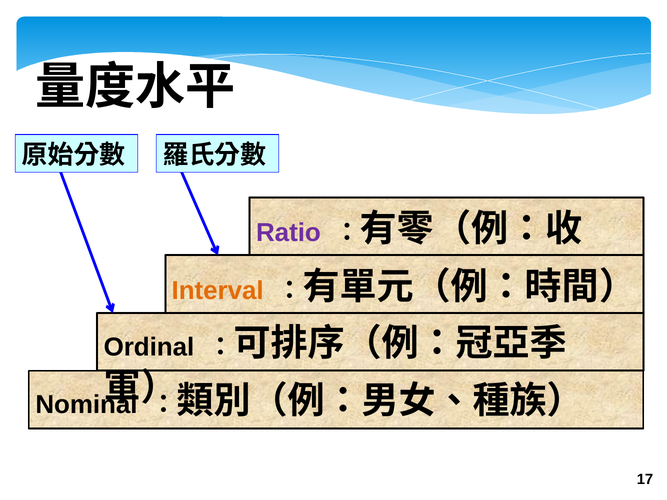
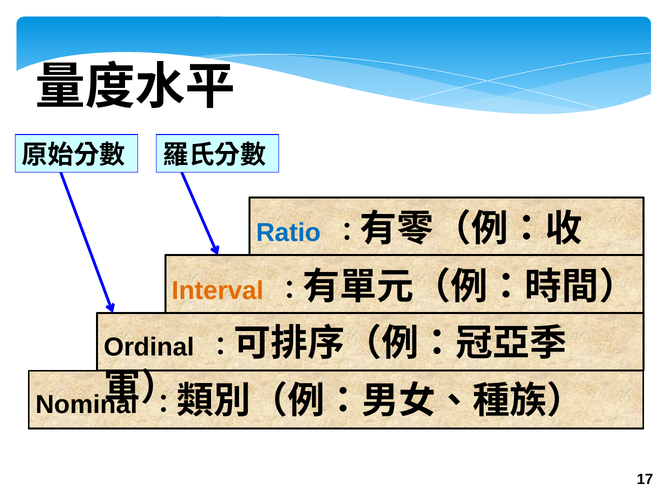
Ratio colour: purple -> blue
